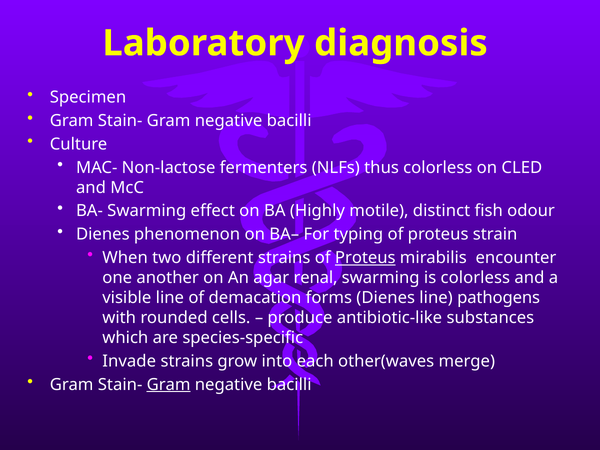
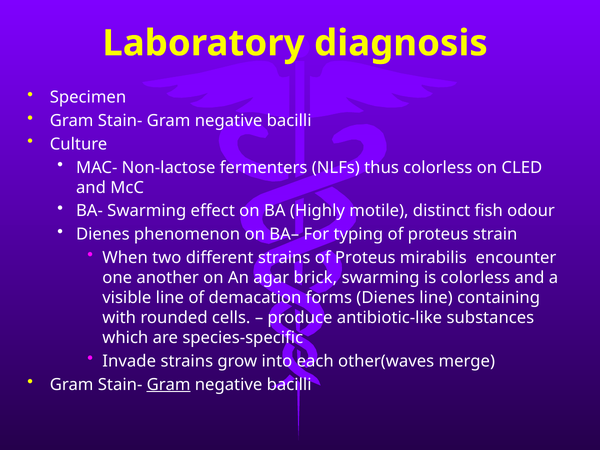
Proteus at (365, 258) underline: present -> none
renal: renal -> brick
pathogens: pathogens -> containing
